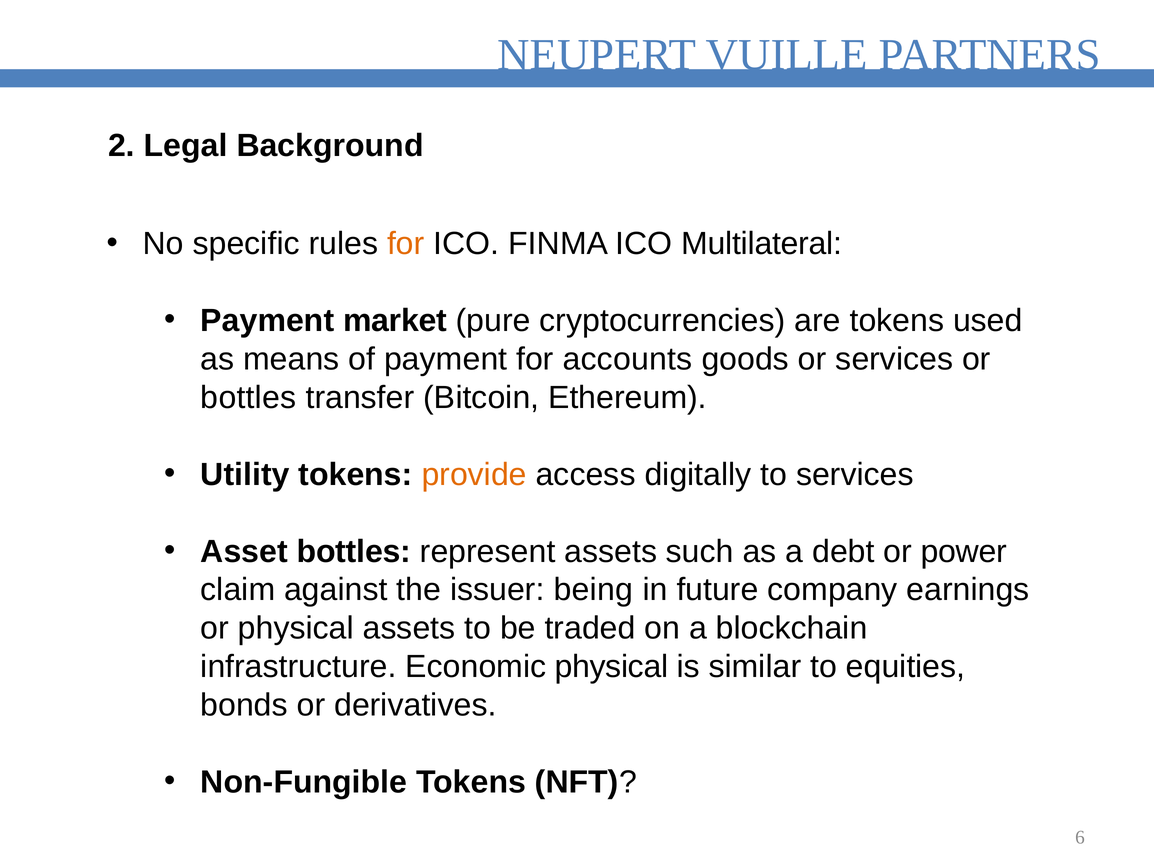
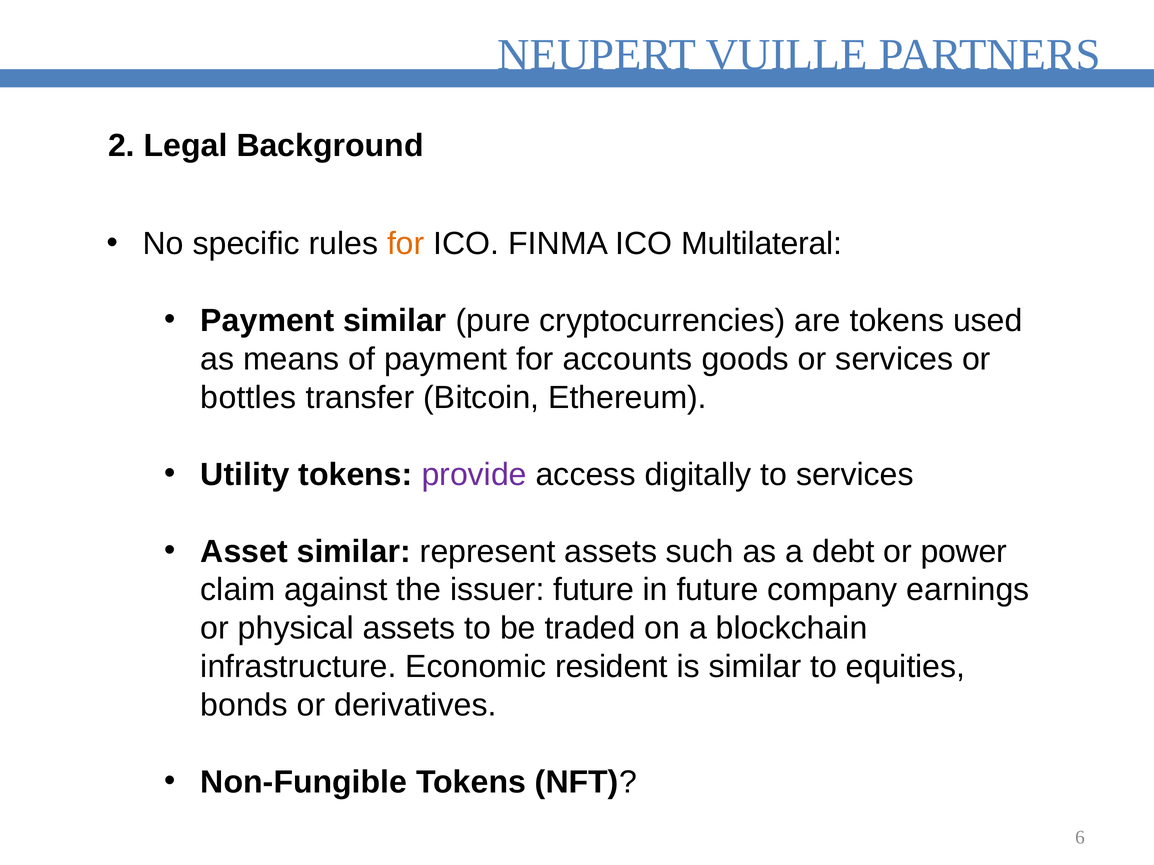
Payment market: market -> similar
provide colour: orange -> purple
Asset bottles: bottles -> similar
issuer being: being -> future
Economic physical: physical -> resident
